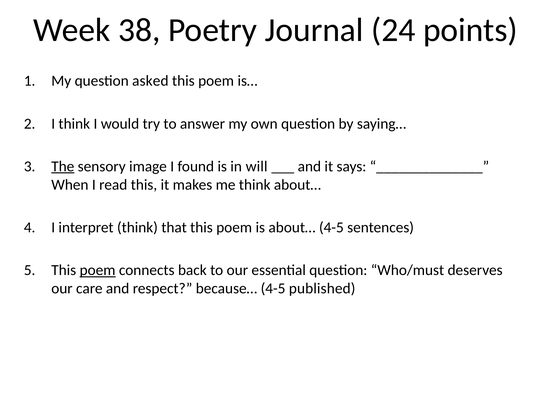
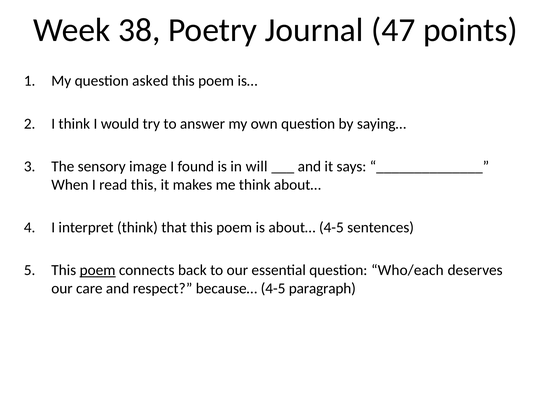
24: 24 -> 47
The underline: present -> none
Who/must: Who/must -> Who/each
published: published -> paragraph
